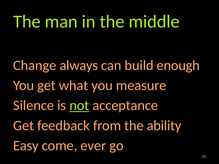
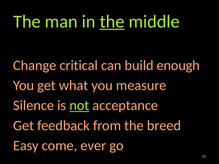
the at (112, 22) underline: none -> present
always: always -> critical
ability: ability -> breed
